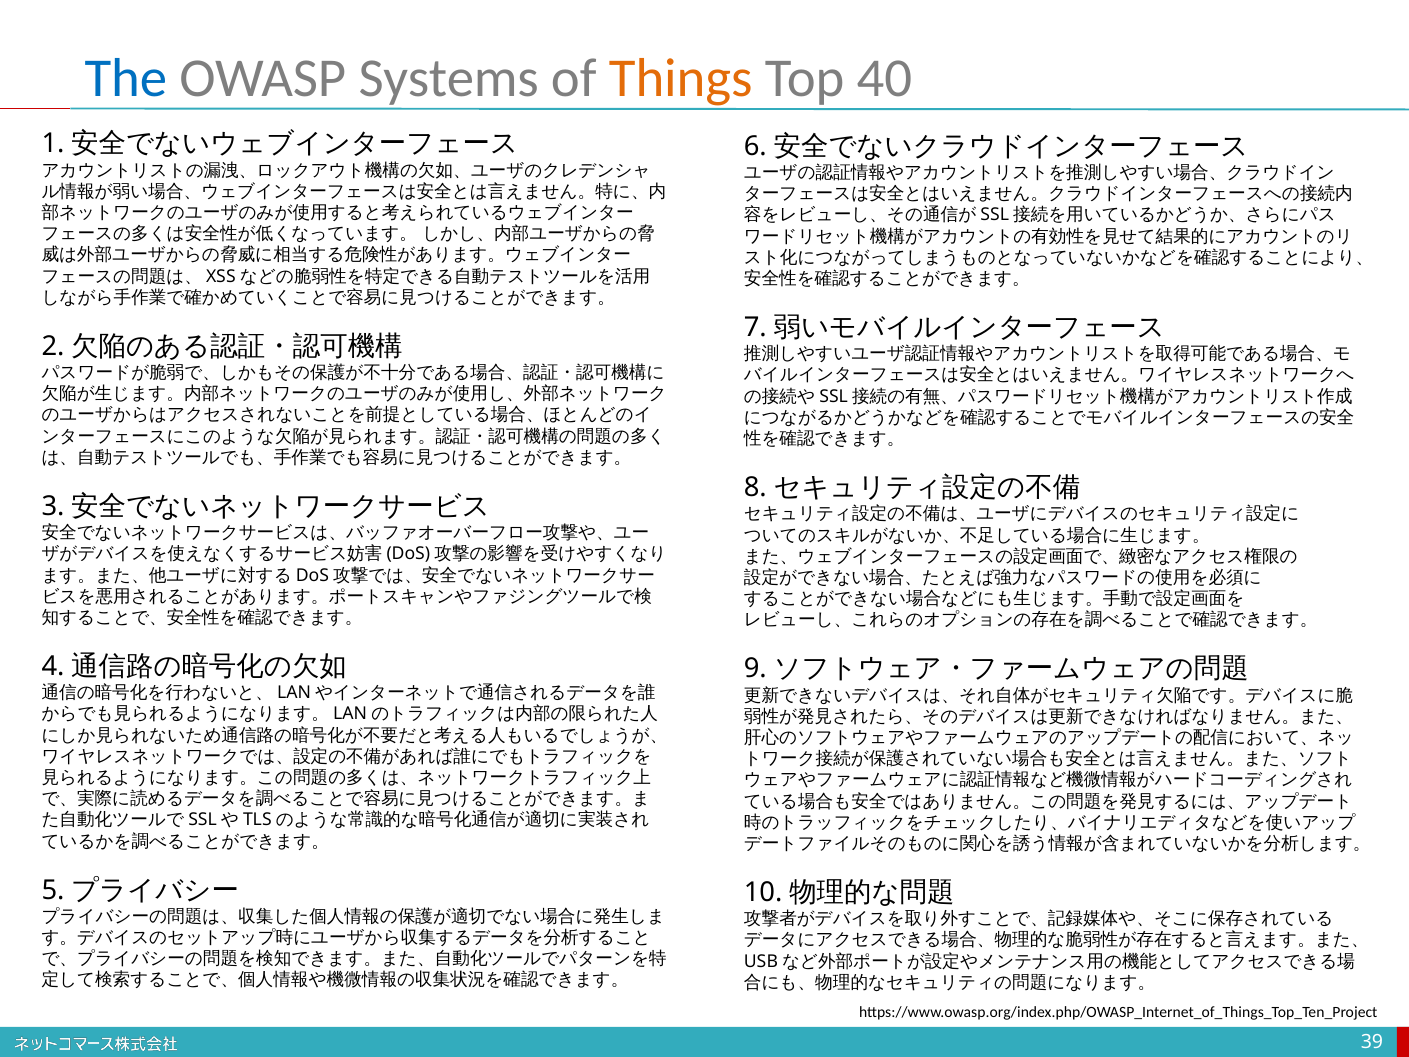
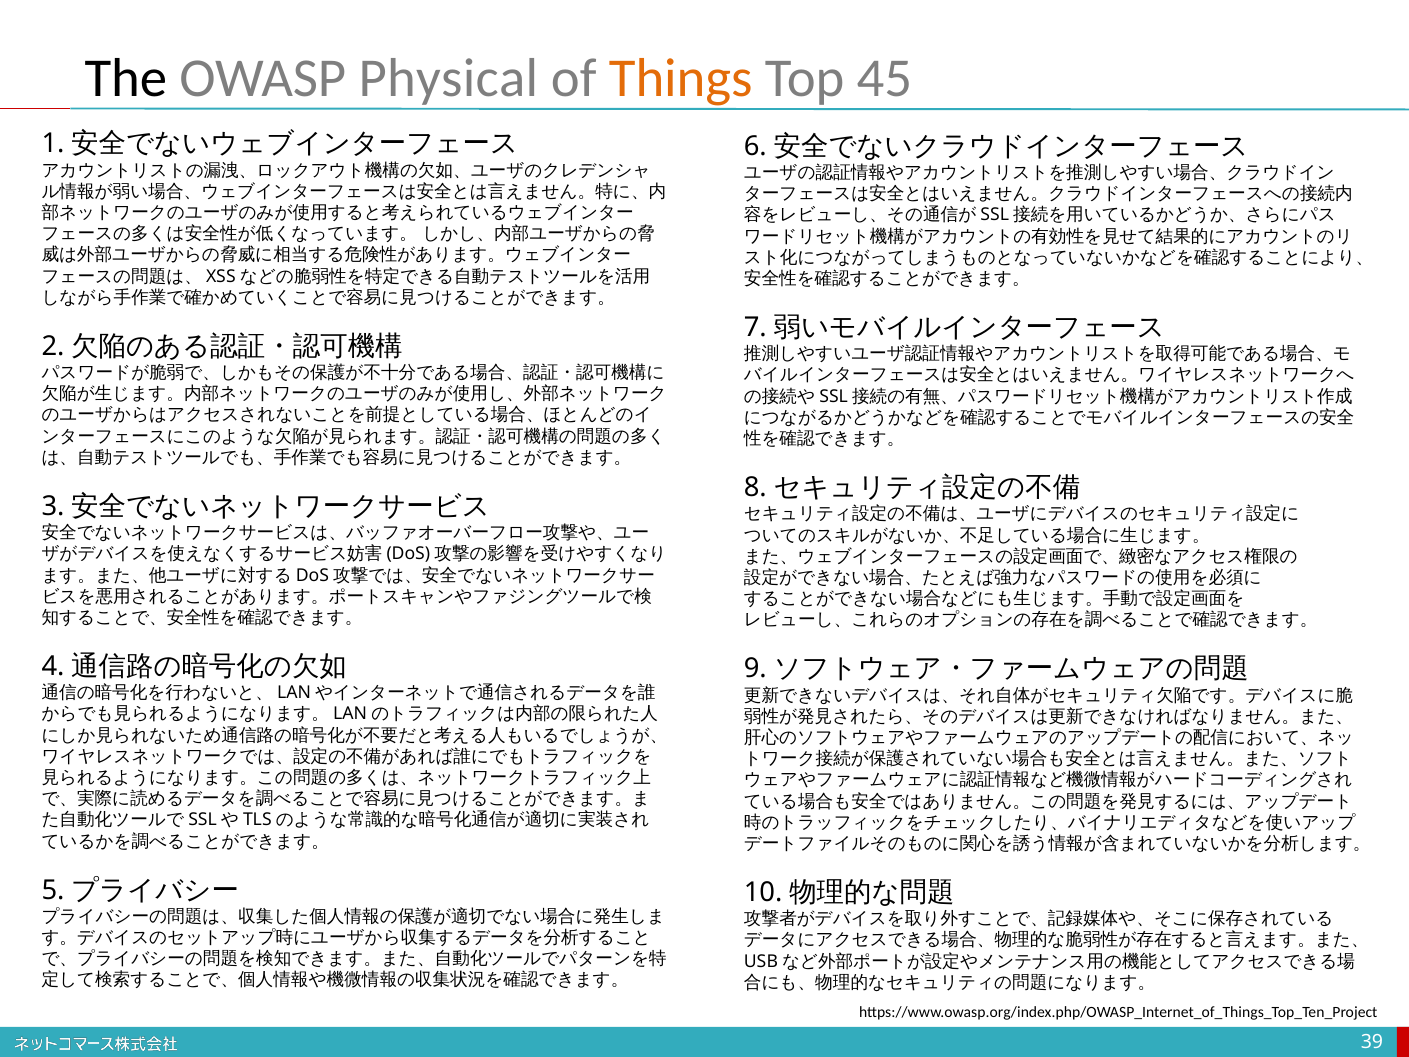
The colour: blue -> black
Systems: Systems -> Physical
40: 40 -> 45
